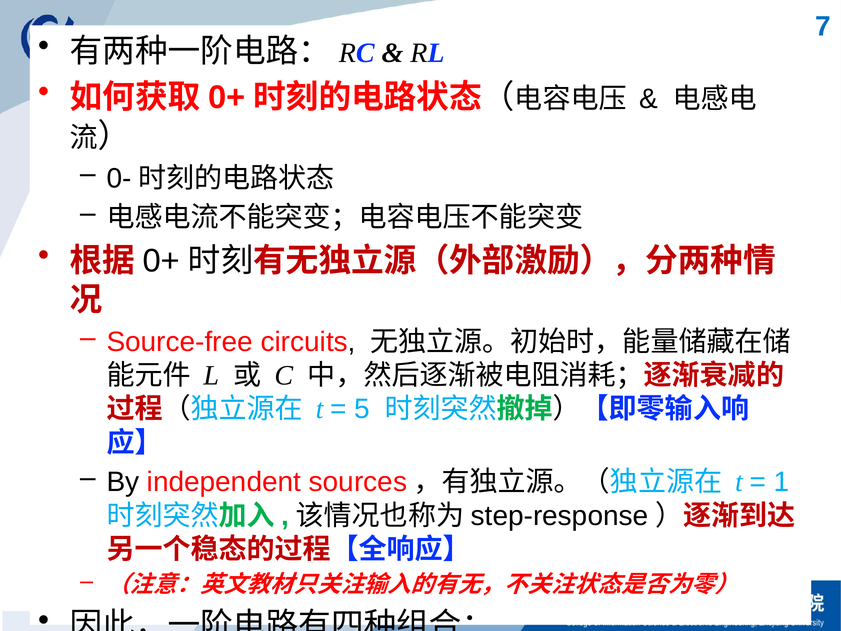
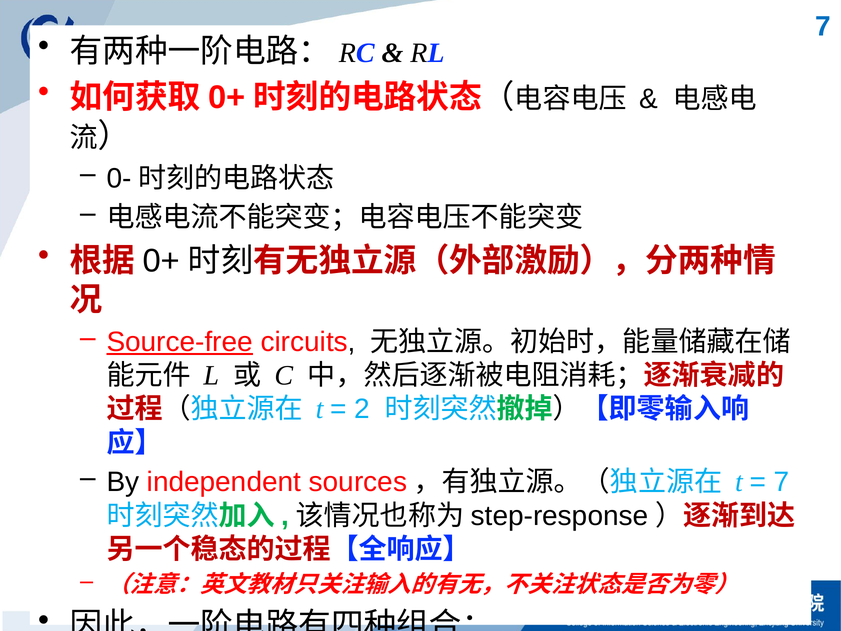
Source-free underline: none -> present
5: 5 -> 2
1 at (782, 482): 1 -> 7
